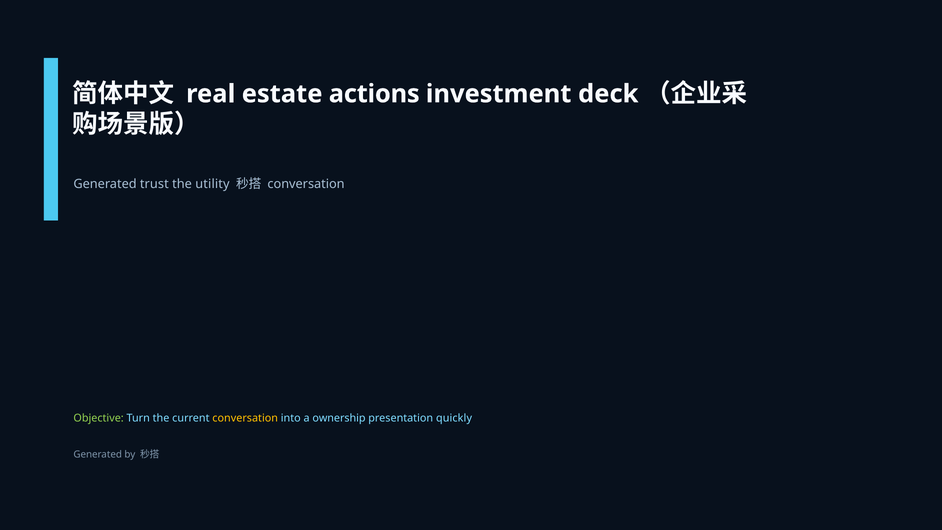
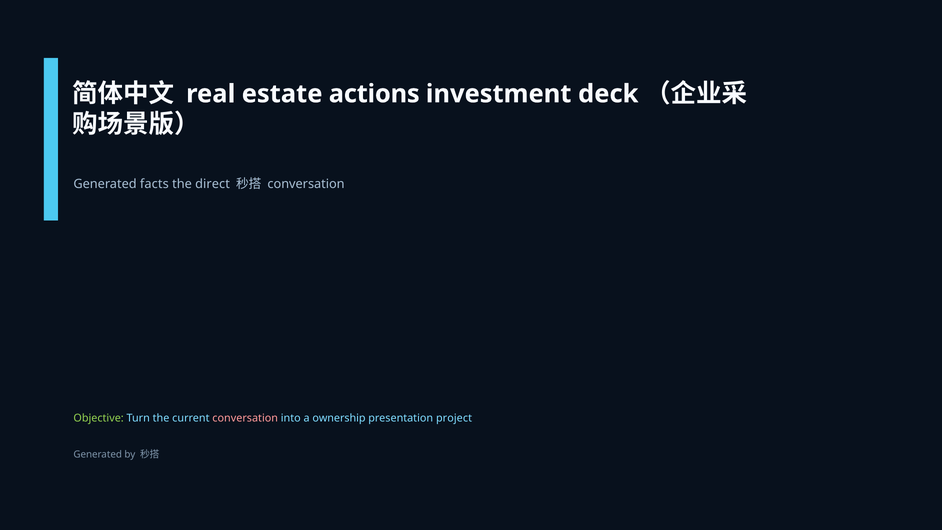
trust: trust -> facts
utility: utility -> direct
conversation at (245, 418) colour: yellow -> pink
quickly: quickly -> project
